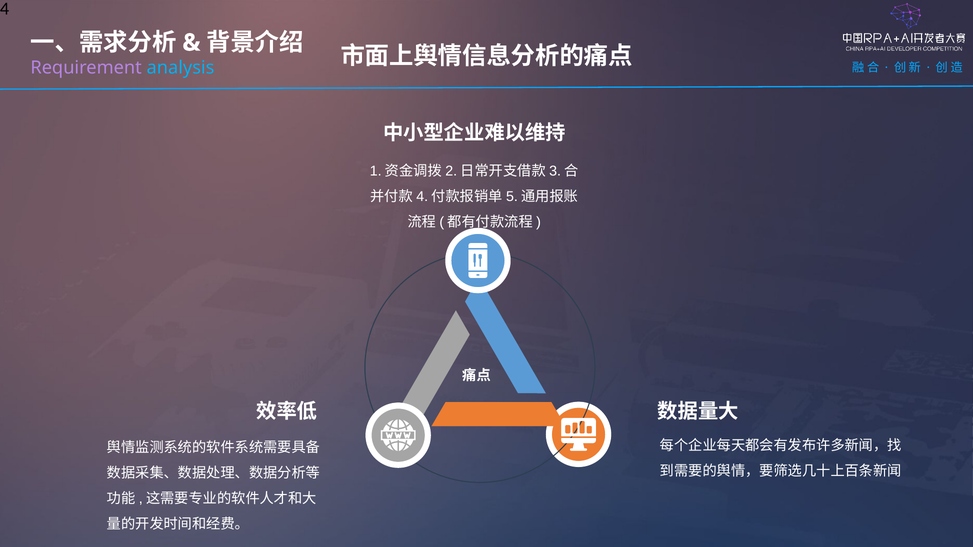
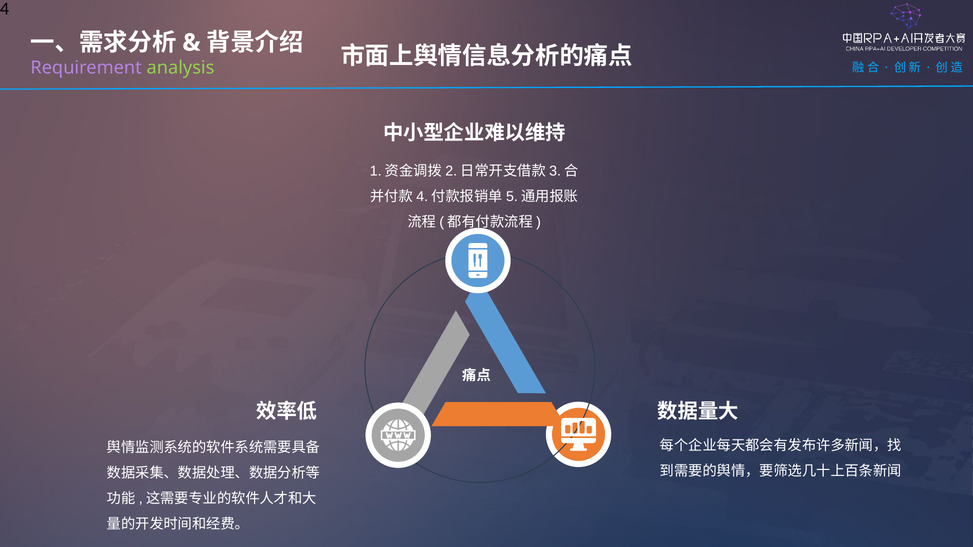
analysis colour: light blue -> light green
